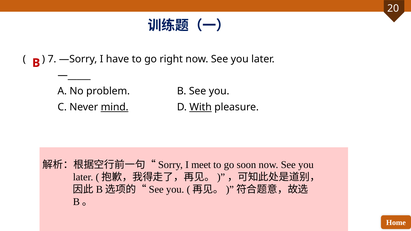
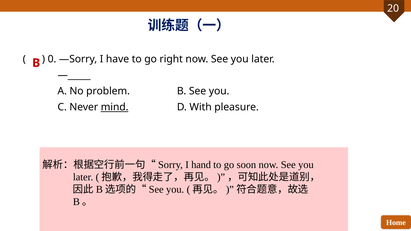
7: 7 -> 0
With underline: present -> none
meet: meet -> hand
